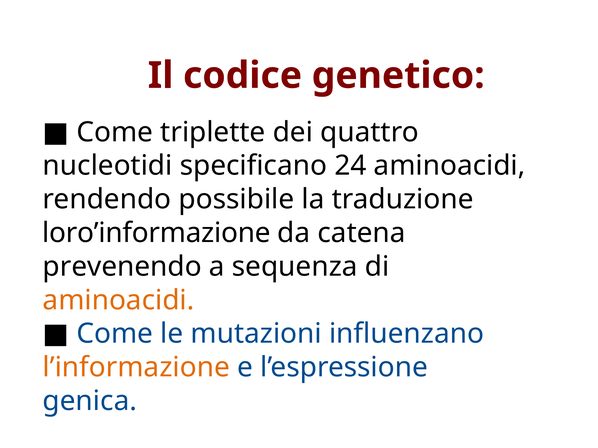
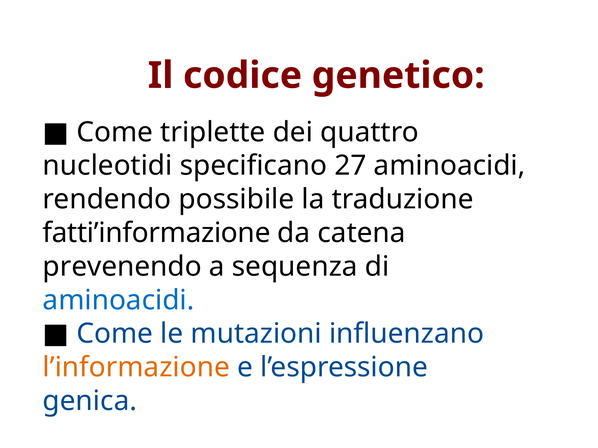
24: 24 -> 27
loro’informazione: loro’informazione -> fatti’informazione
aminoacidi at (118, 300) colour: orange -> blue
